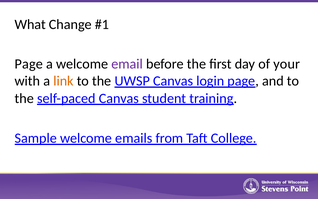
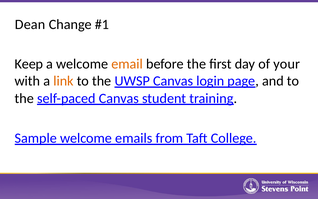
What: What -> Dean
Page at (29, 64): Page -> Keep
email colour: purple -> orange
